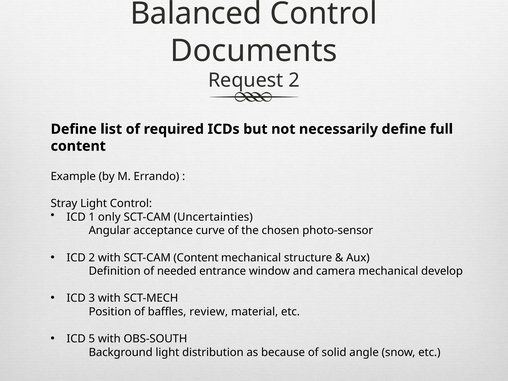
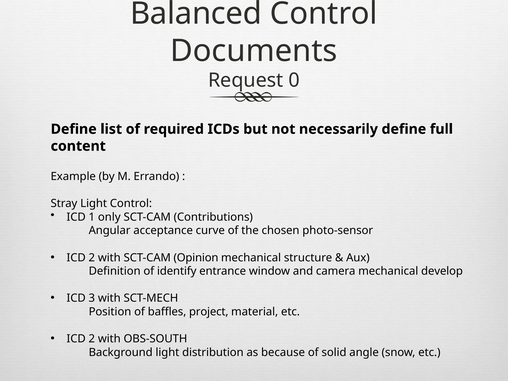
Request 2: 2 -> 0
Uncertainties: Uncertainties -> Contributions
SCT-CAM Content: Content -> Opinion
needed: needed -> identify
review: review -> project
5 at (92, 339): 5 -> 2
